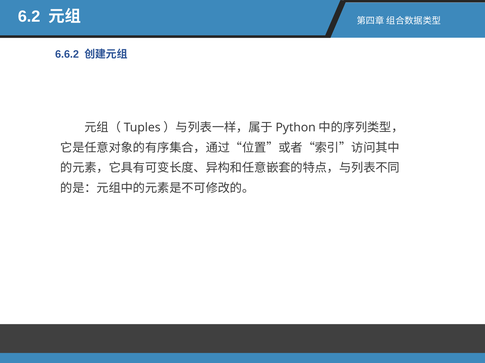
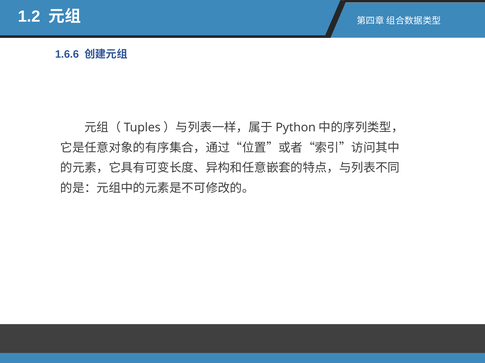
6.2: 6.2 -> 1.2
6.6.2: 6.6.2 -> 1.6.6
